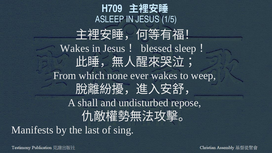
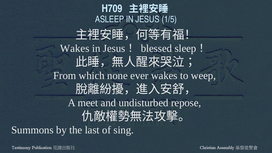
shall: shall -> meet
Manifests: Manifests -> Summons
